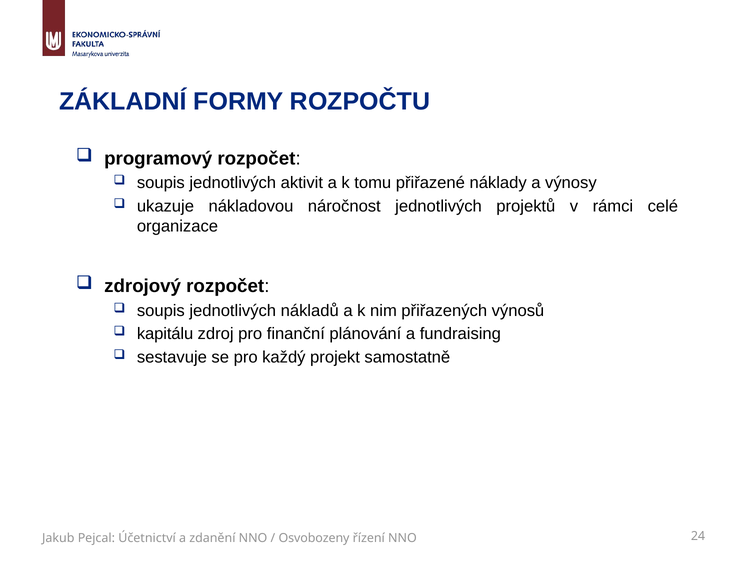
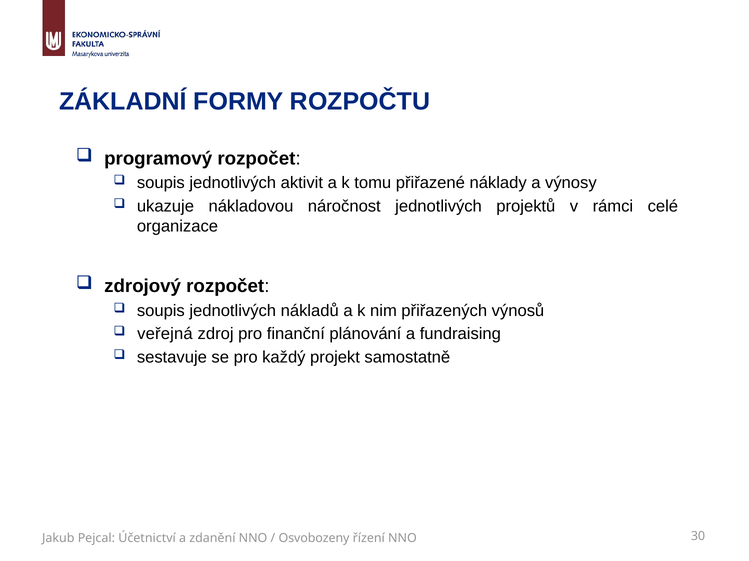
kapitálu: kapitálu -> veřejná
24: 24 -> 30
